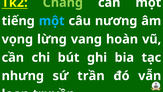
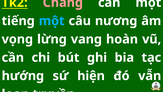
Chẳng colour: light green -> pink
nhưng: nhưng -> hướng
trần: trần -> hiện
